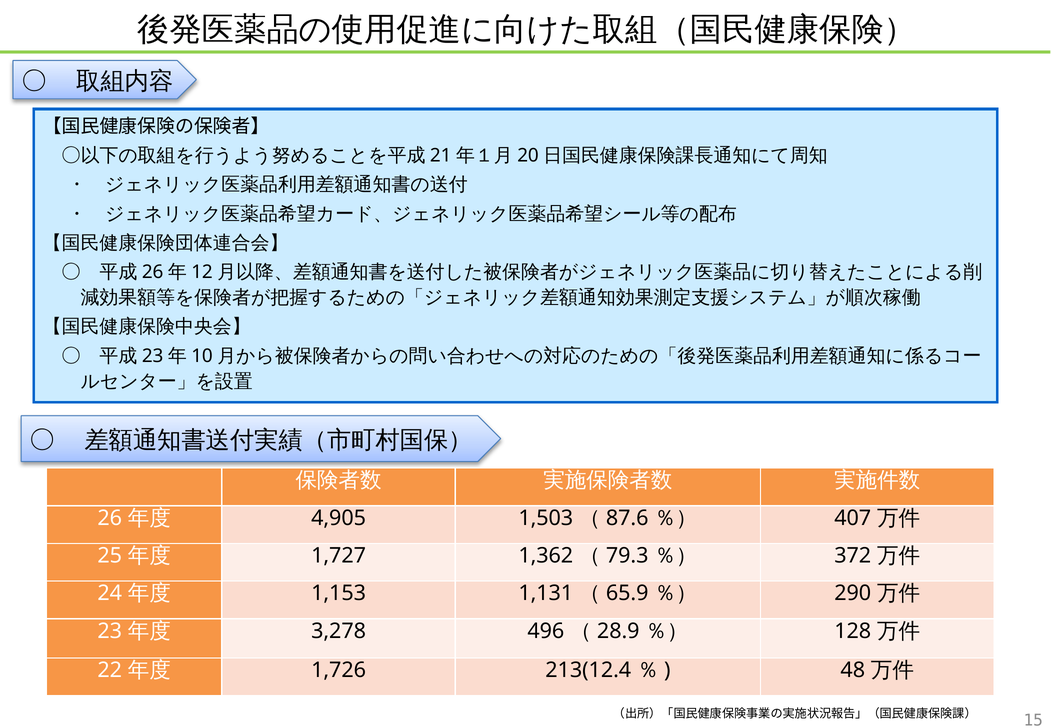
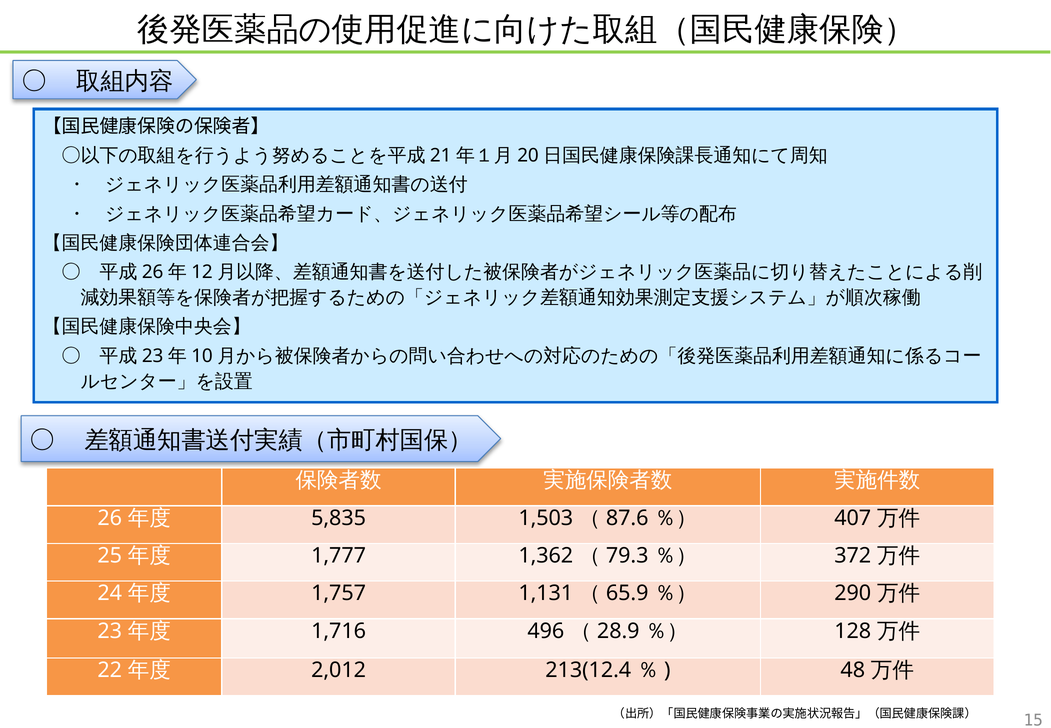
4,905: 4,905 -> 5,835
1,727: 1,727 -> 1,777
1,153: 1,153 -> 1,757
3,278: 3,278 -> 1,716
1,726: 1,726 -> 2,012
